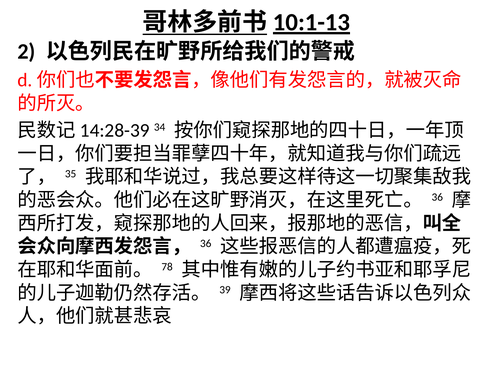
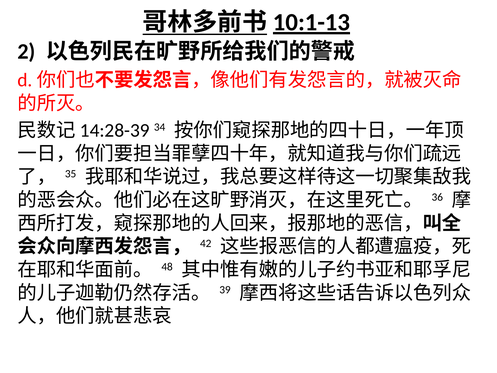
36 at (206, 243): 36 -> 42
78: 78 -> 48
